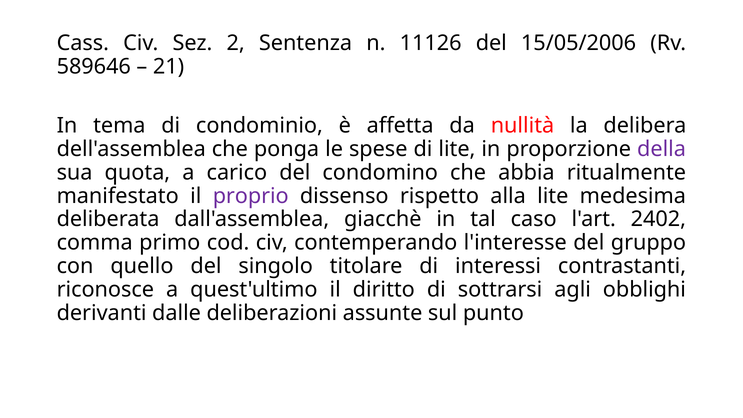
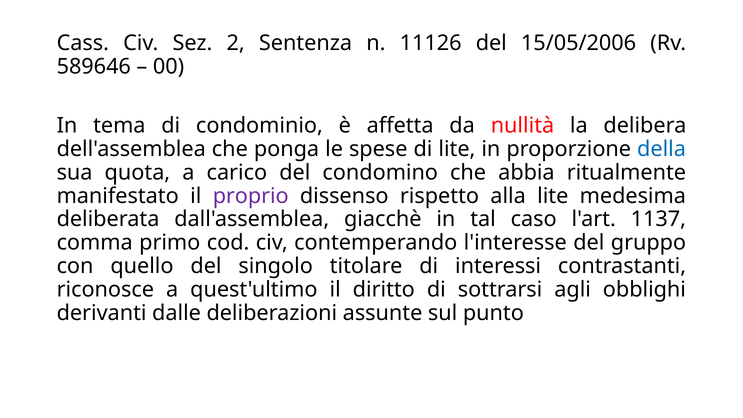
21: 21 -> 00
della colour: purple -> blue
2402: 2402 -> 1137
